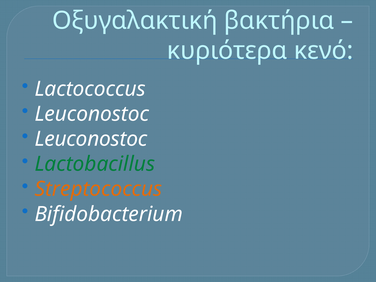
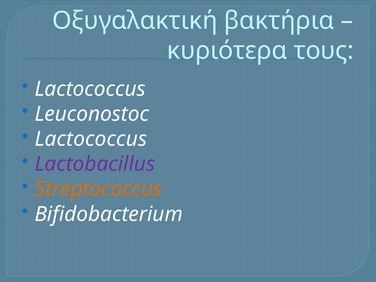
κενό: κενό -> τους
Leuconostoc at (91, 139): Leuconostoc -> Lactococcus
Lactobacillus colour: green -> purple
